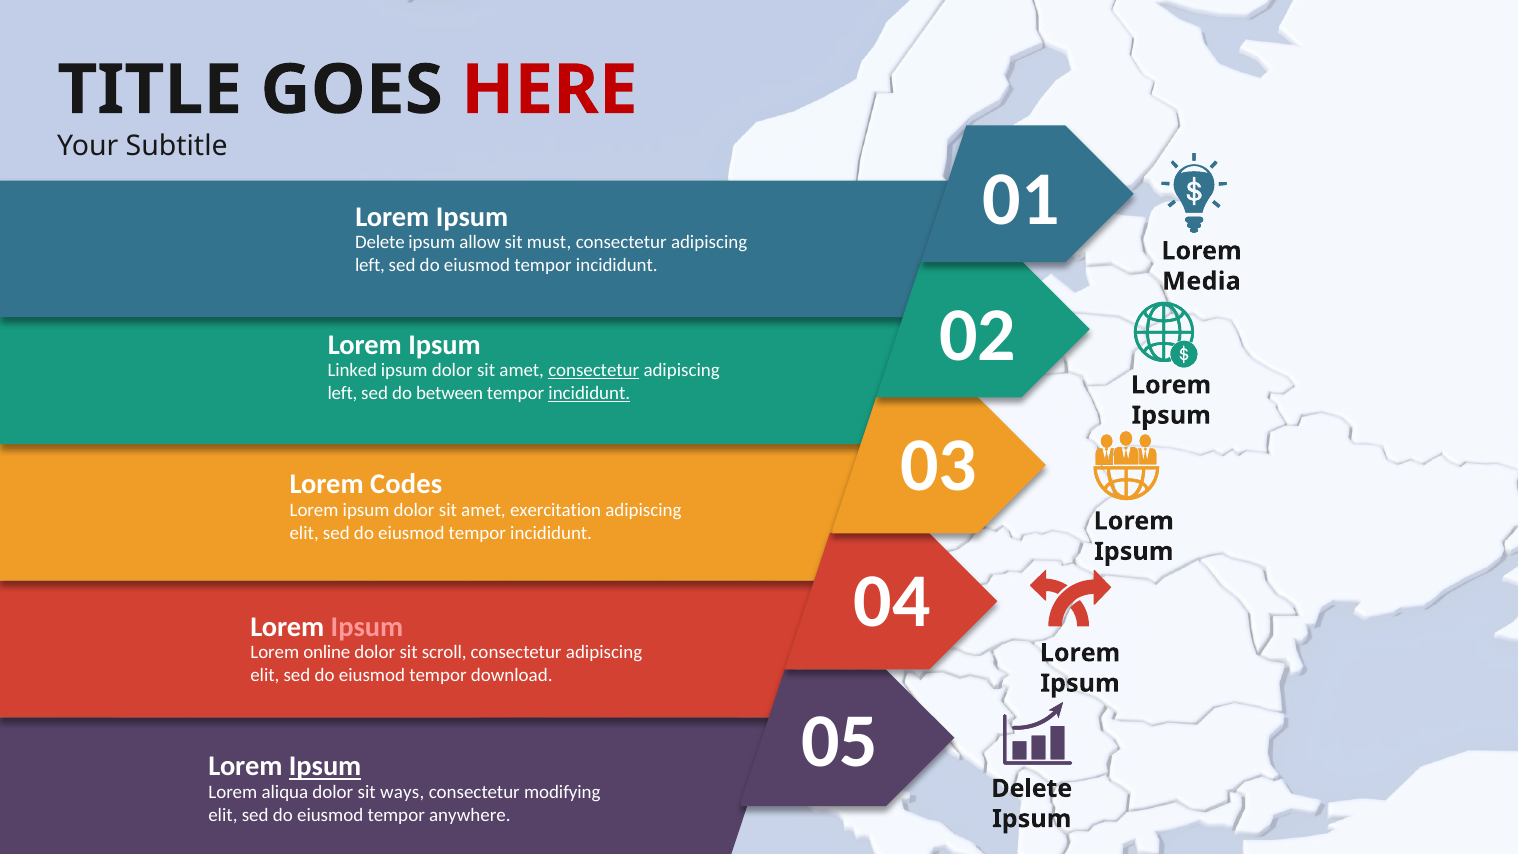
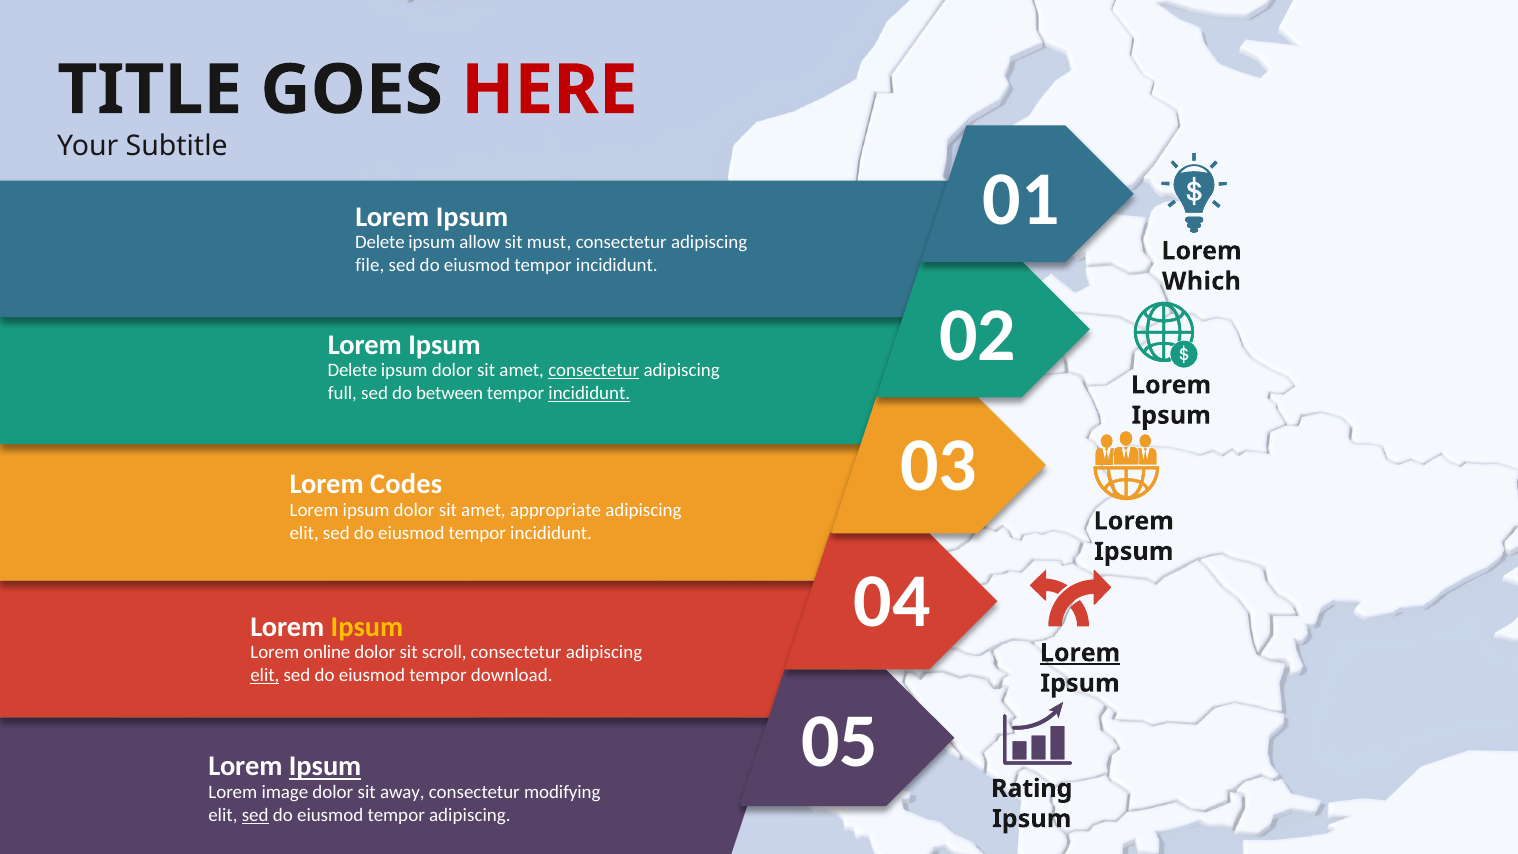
left at (370, 265): left -> file
Media: Media -> Which
Linked at (352, 370): Linked -> Delete
left at (342, 393): left -> full
exercitation: exercitation -> appropriate
Ipsum at (367, 627) colour: pink -> yellow
Lorem at (1080, 653) underline: none -> present
elit at (265, 675) underline: none -> present
Delete at (1032, 788): Delete -> Rating
aliqua: aliqua -> image
ways: ways -> away
sed at (255, 815) underline: none -> present
tempor anywhere: anywhere -> adipiscing
